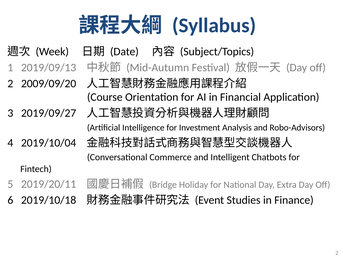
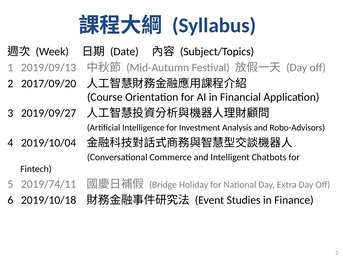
2009/09/20: 2009/09/20 -> 2017/09/20
2019/20/11: 2019/20/11 -> 2019/74/11
